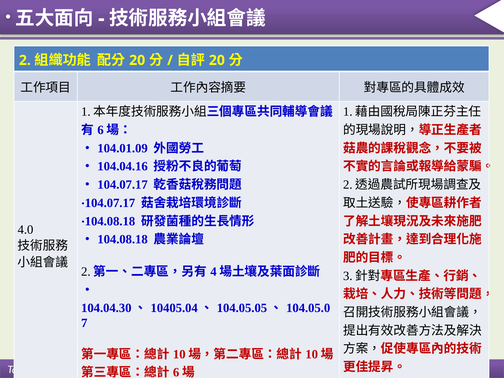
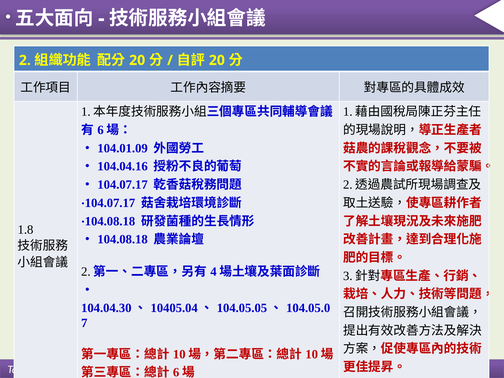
4.0: 4.0 -> 1.8
